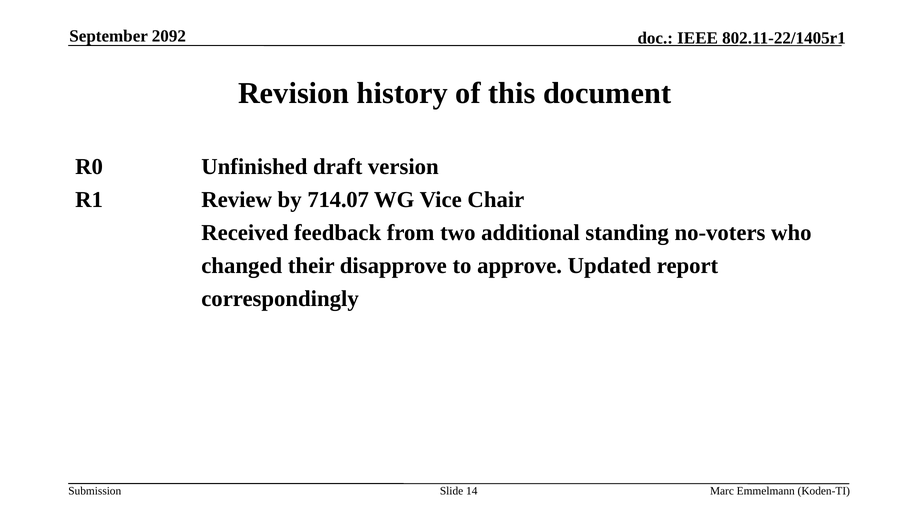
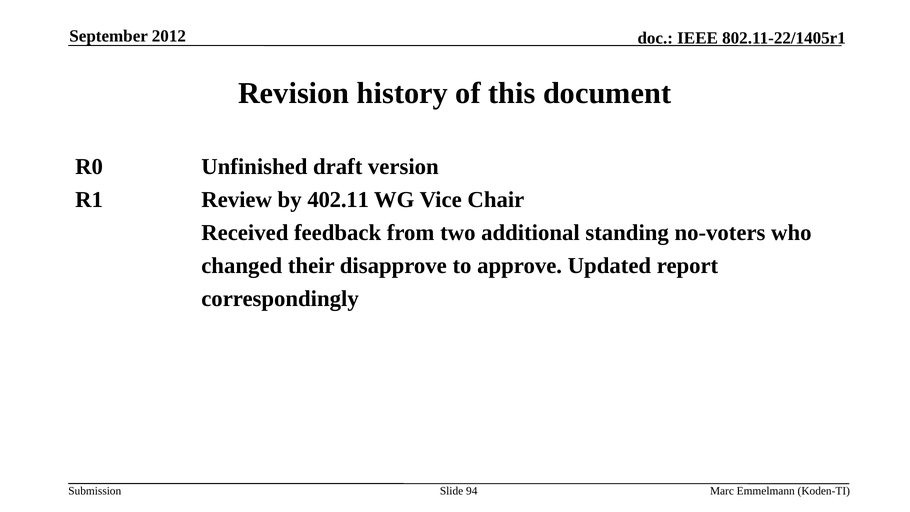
2092: 2092 -> 2012
714.07: 714.07 -> 402.11
14: 14 -> 94
